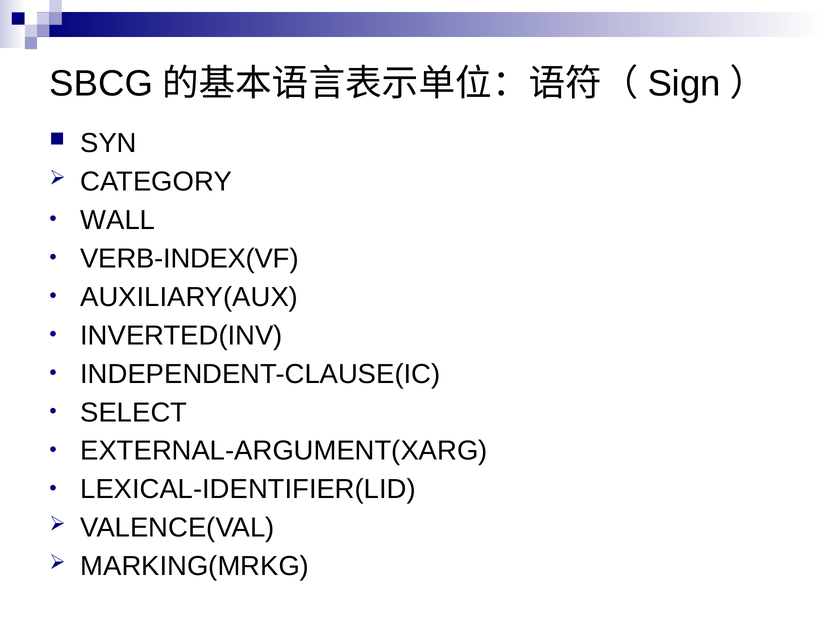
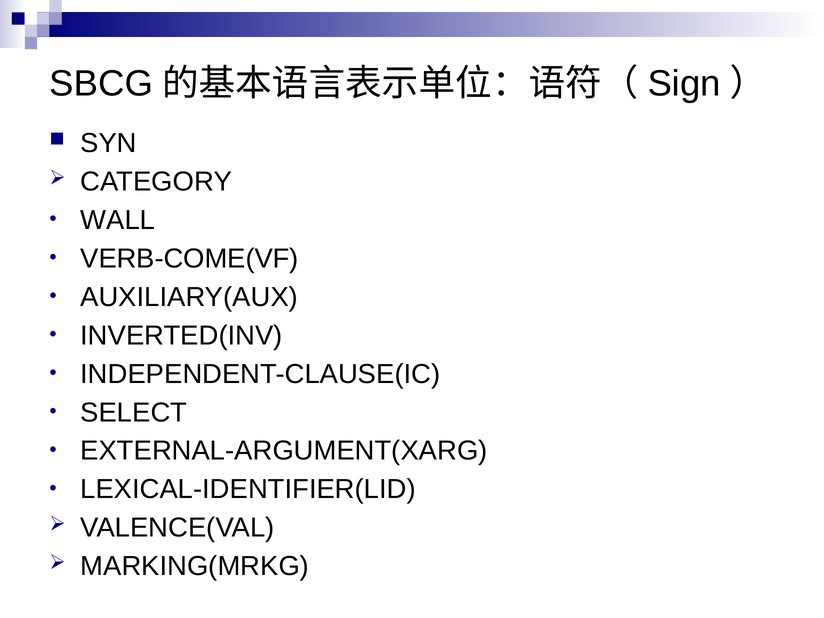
VERB-INDEX(VF: VERB-INDEX(VF -> VERB-COME(VF
